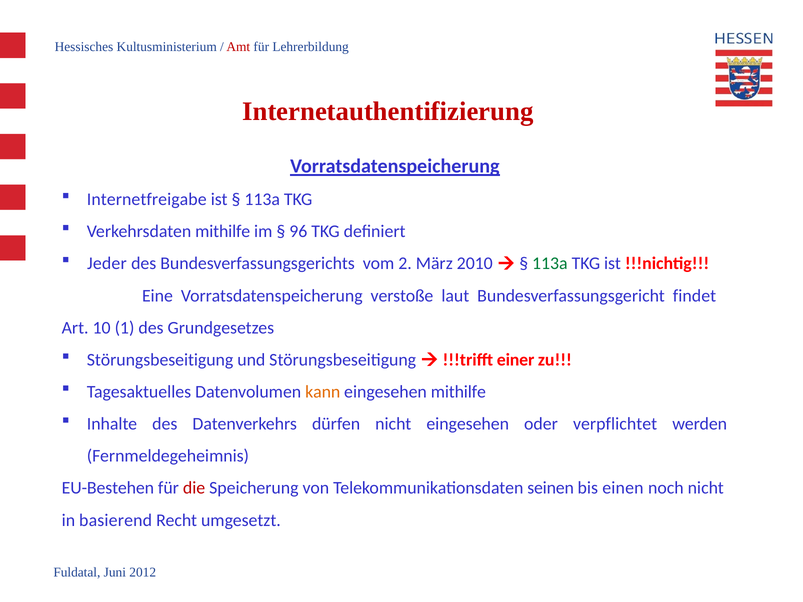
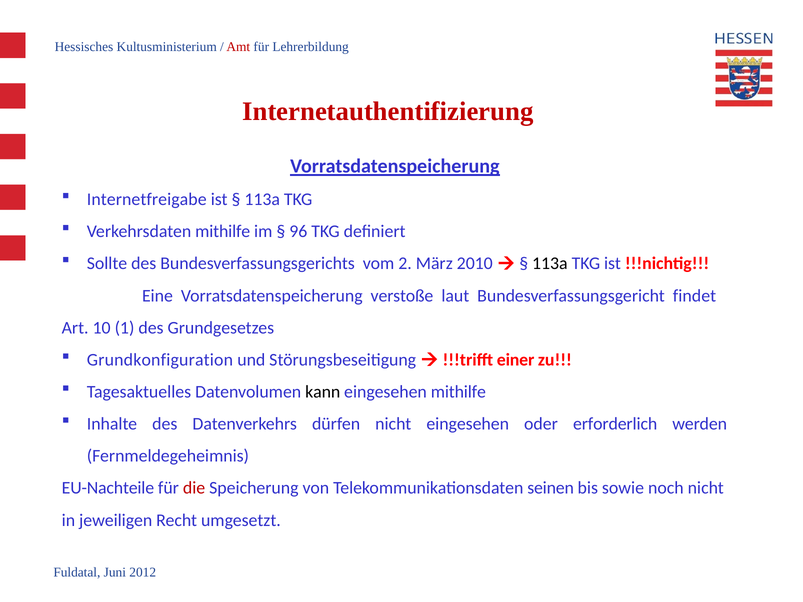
Jeder: Jeder -> Sollte
113a at (550, 264) colour: green -> black
Störungsbeseitigung at (160, 360): Störungsbeseitigung -> Grundkonfiguration
kann colour: orange -> black
verpflichtet: verpflichtet -> erforderlich
EU-Bestehen: EU-Bestehen -> EU-Nachteile
einen: einen -> sowie
basierend: basierend -> jeweiligen
